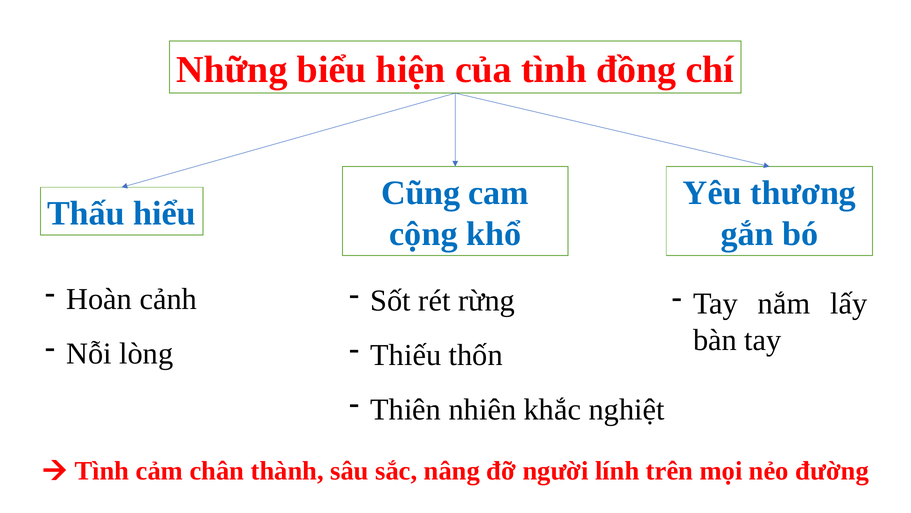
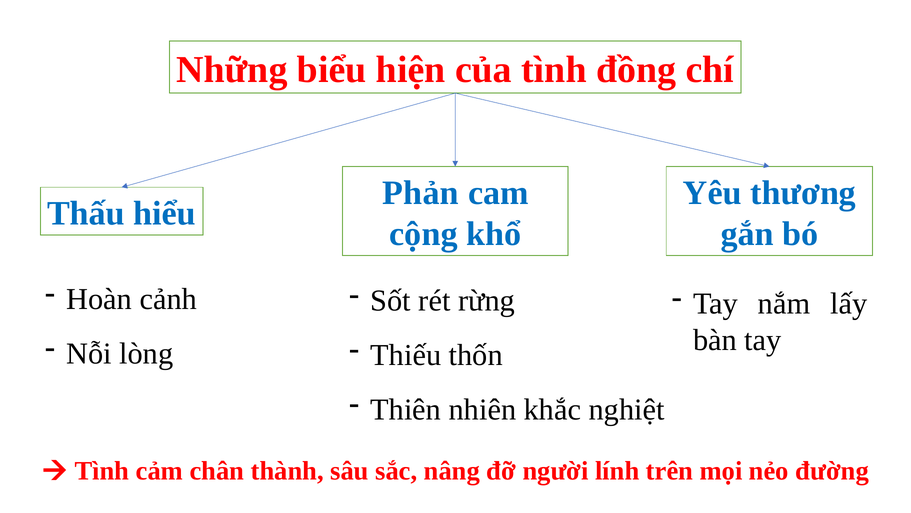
Cũng: Cũng -> Phản
